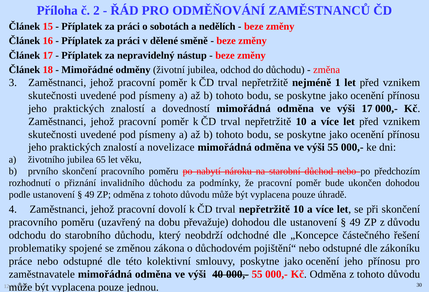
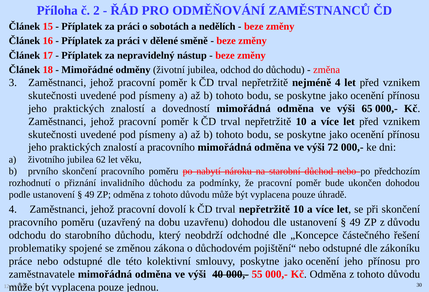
nejméně 1: 1 -> 4
výši 17: 17 -> 65
a novelizace: novelizace -> pracovního
výši 55: 55 -> 72
65: 65 -> 62
převažuje: převažuje -> uzavřenu
